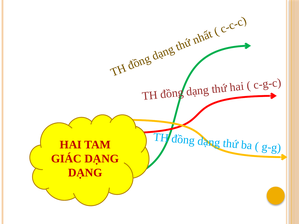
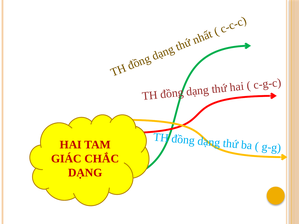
GIÁC DẠNG: DẠNG -> CHẮC
